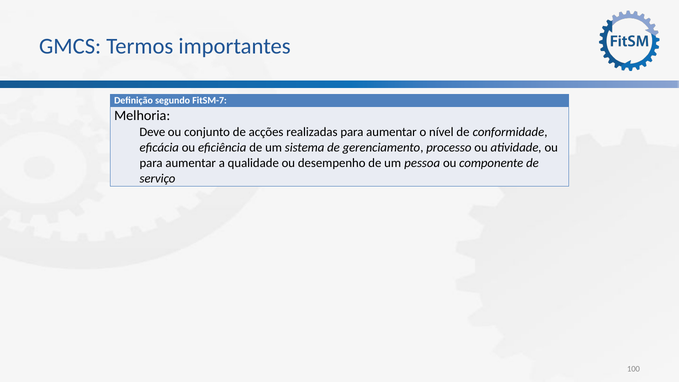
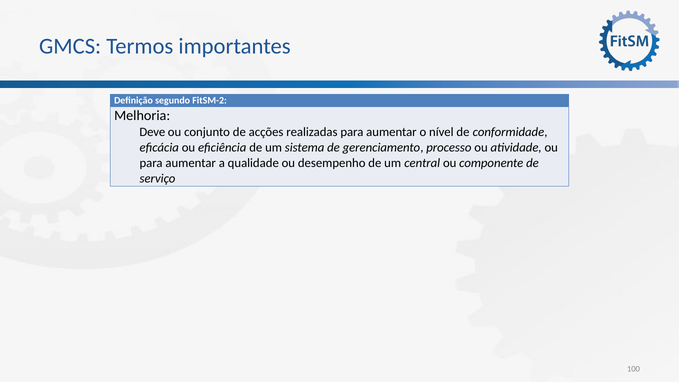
FitSM-7: FitSM-7 -> FitSM-2
pessoa: pessoa -> central
